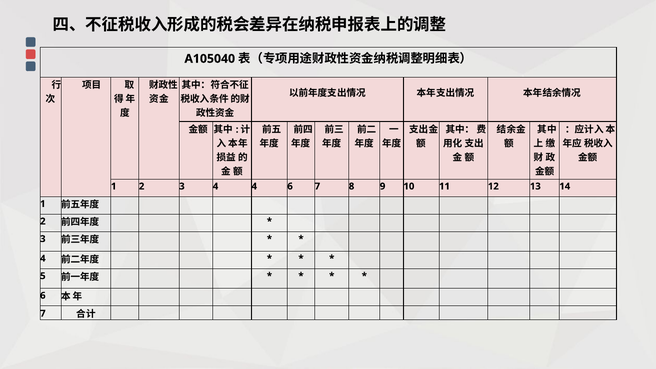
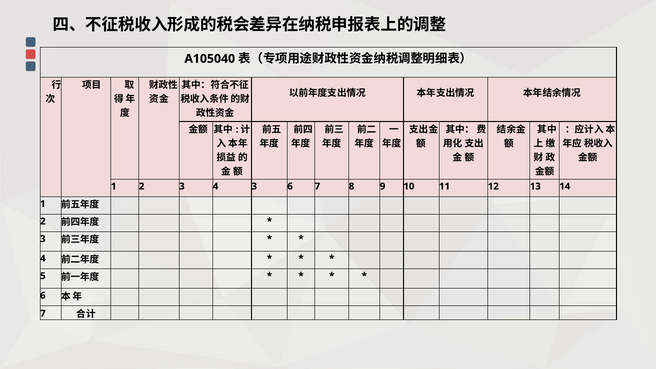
4 4: 4 -> 3
